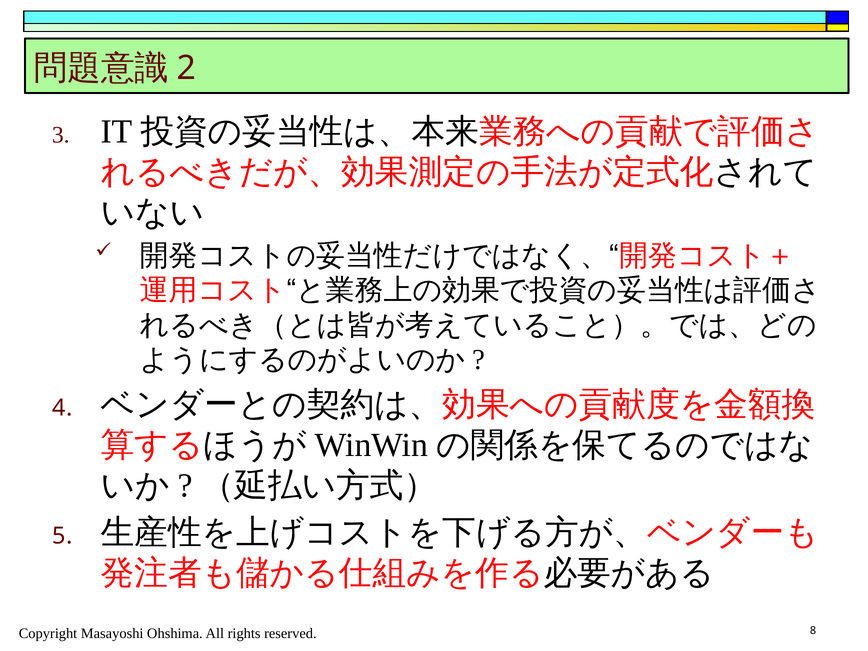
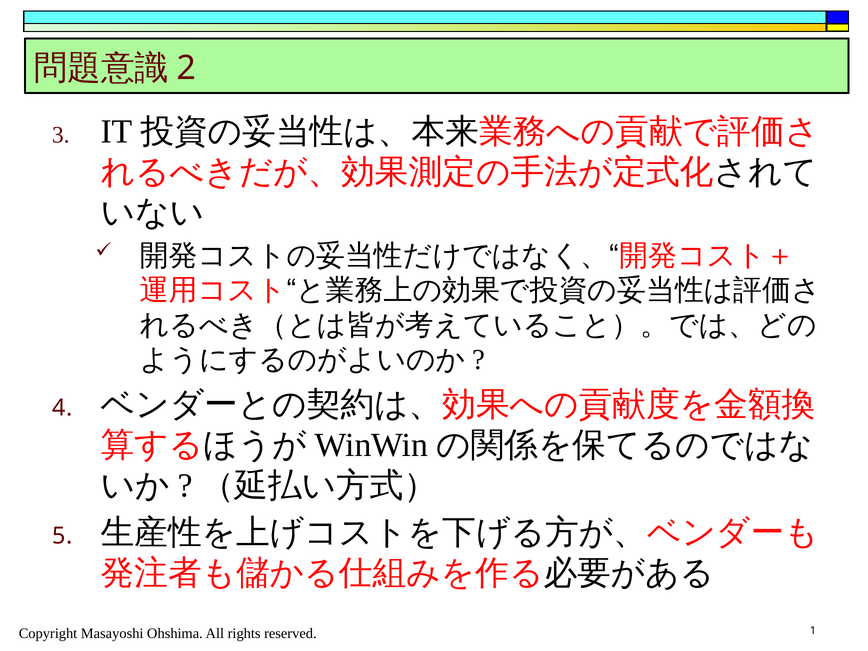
8: 8 -> 1
